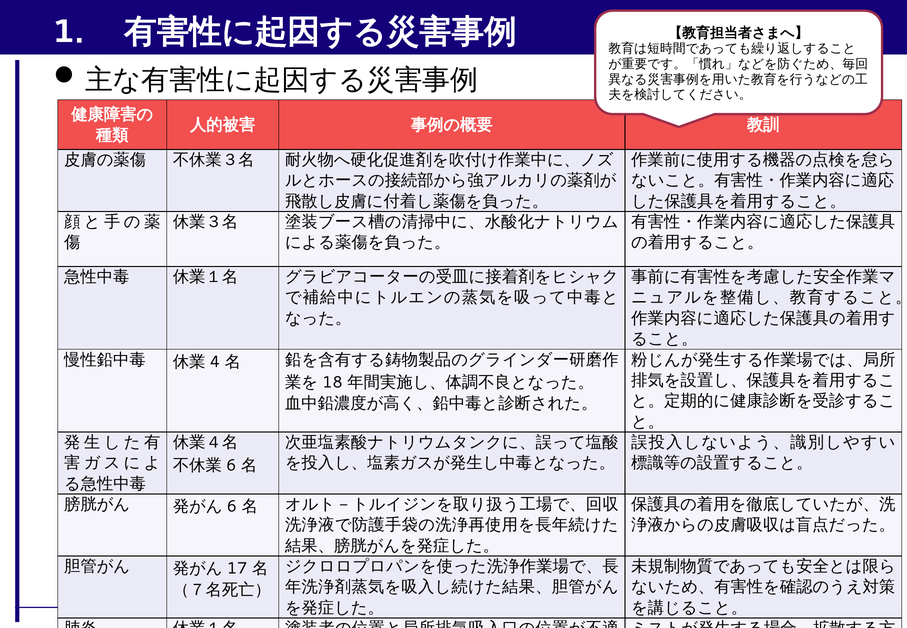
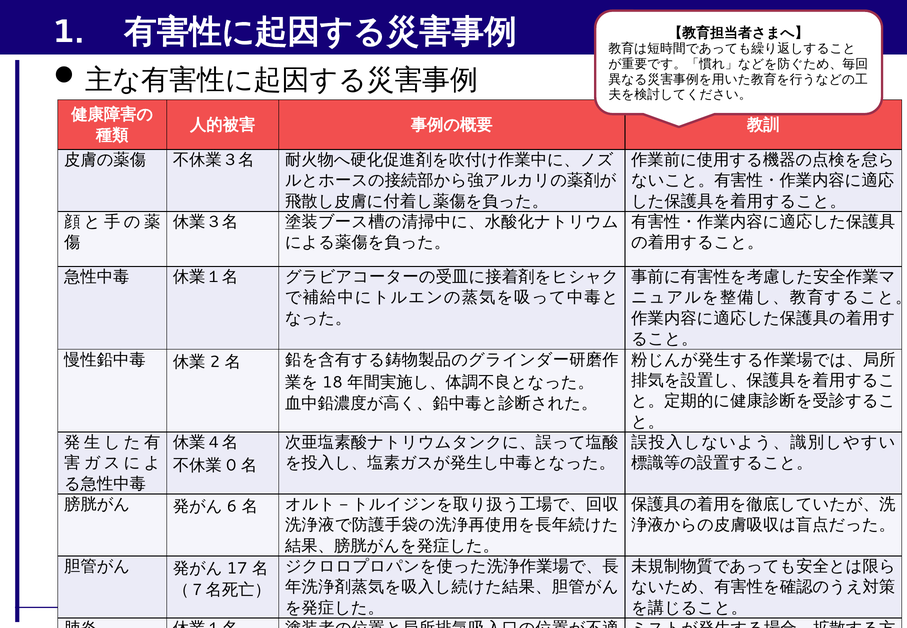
4: 4 -> 2
6 at (231, 465): 6 -> 0
